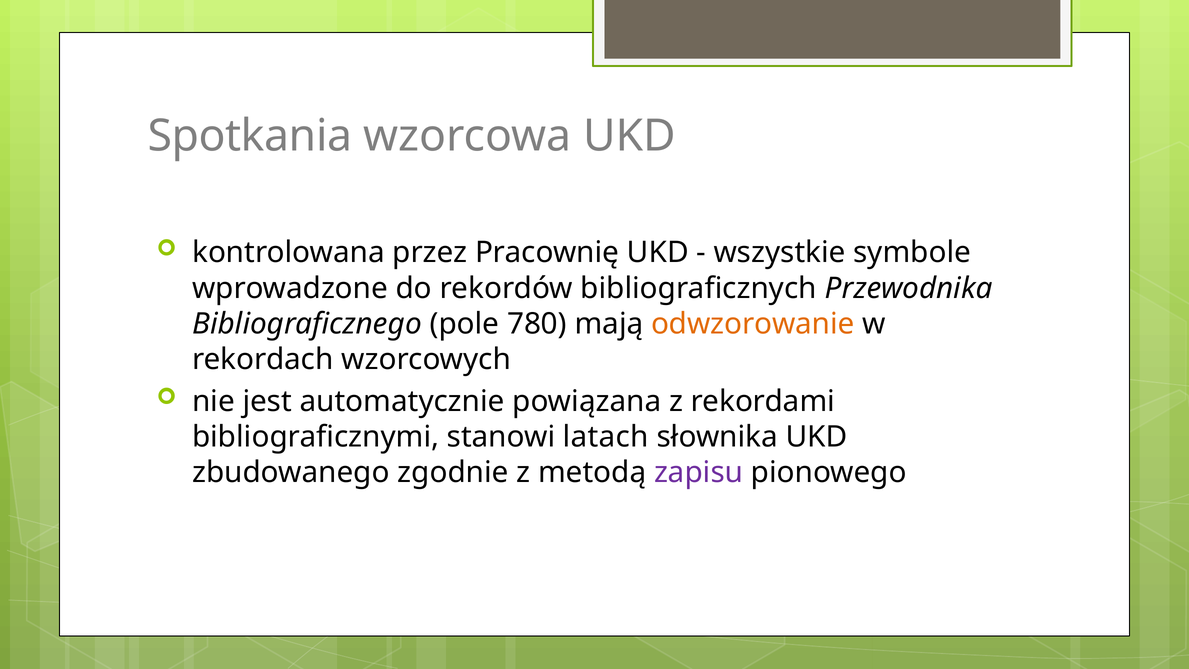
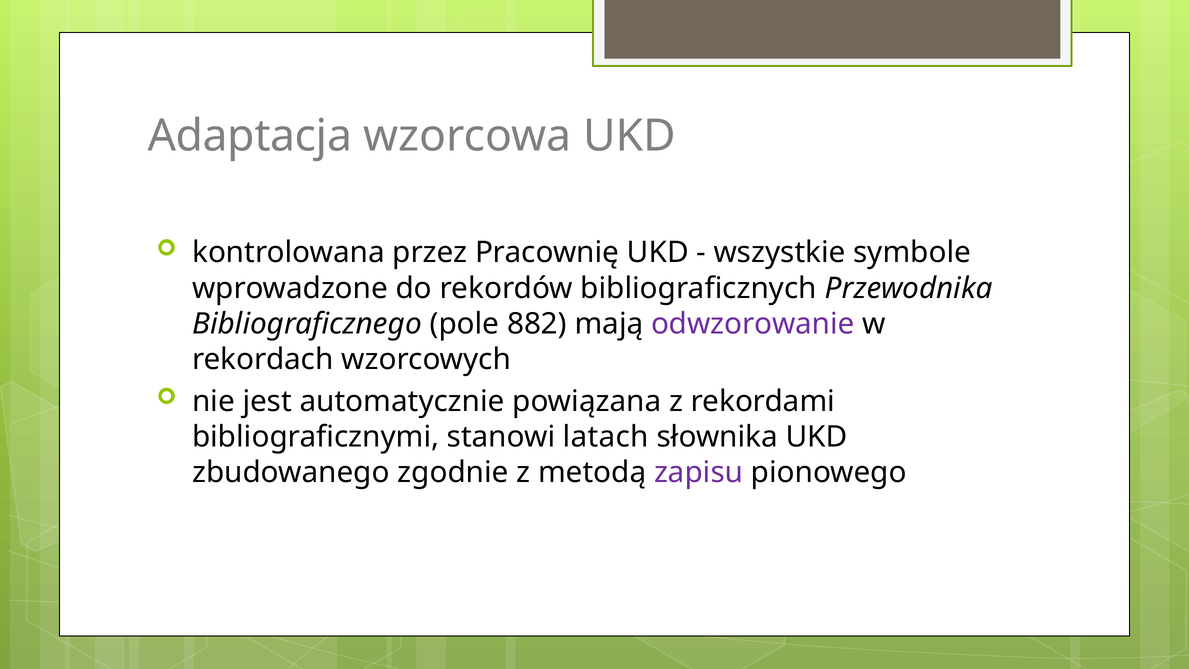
Spotkania: Spotkania -> Adaptacja
780: 780 -> 882
odwzorowanie colour: orange -> purple
